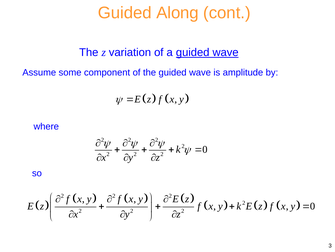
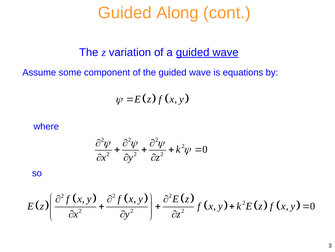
amplitude: amplitude -> equations
